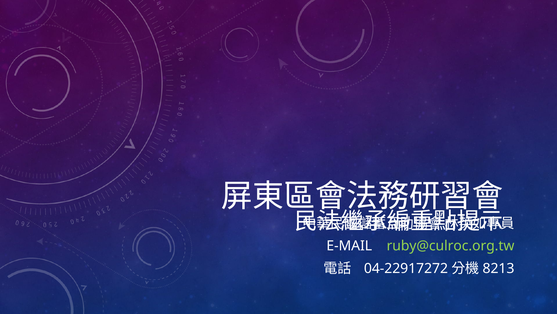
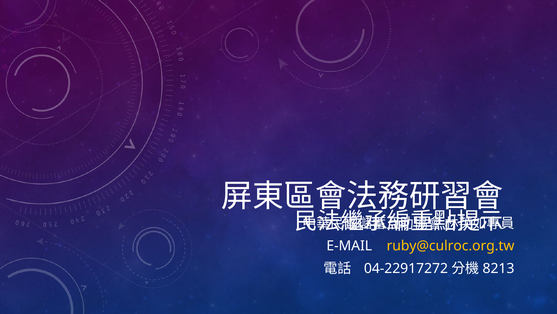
ruby@culroc.org.tw colour: light green -> yellow
